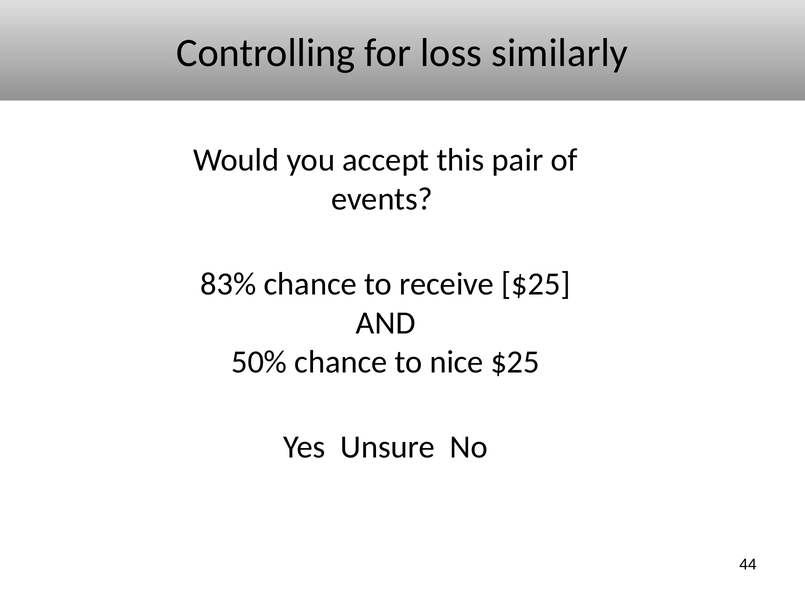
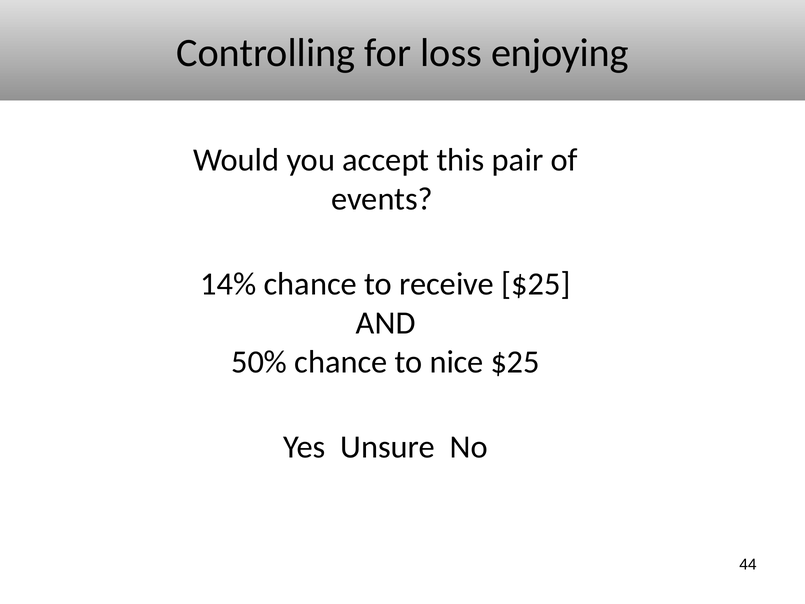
similarly: similarly -> enjoying
83%: 83% -> 14%
